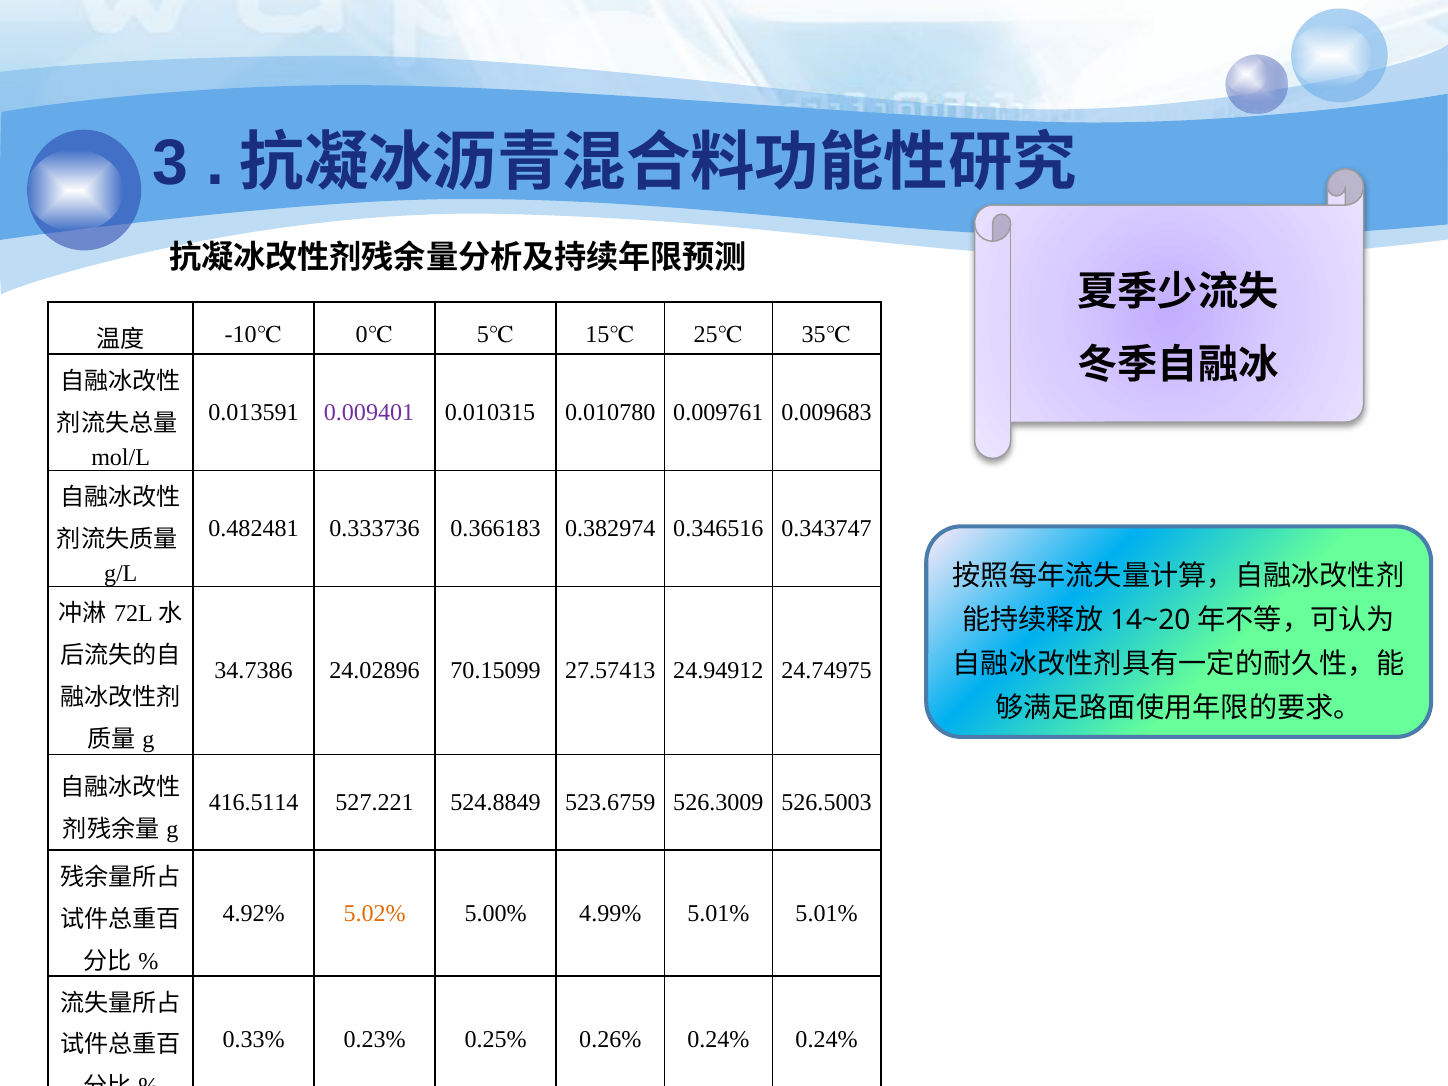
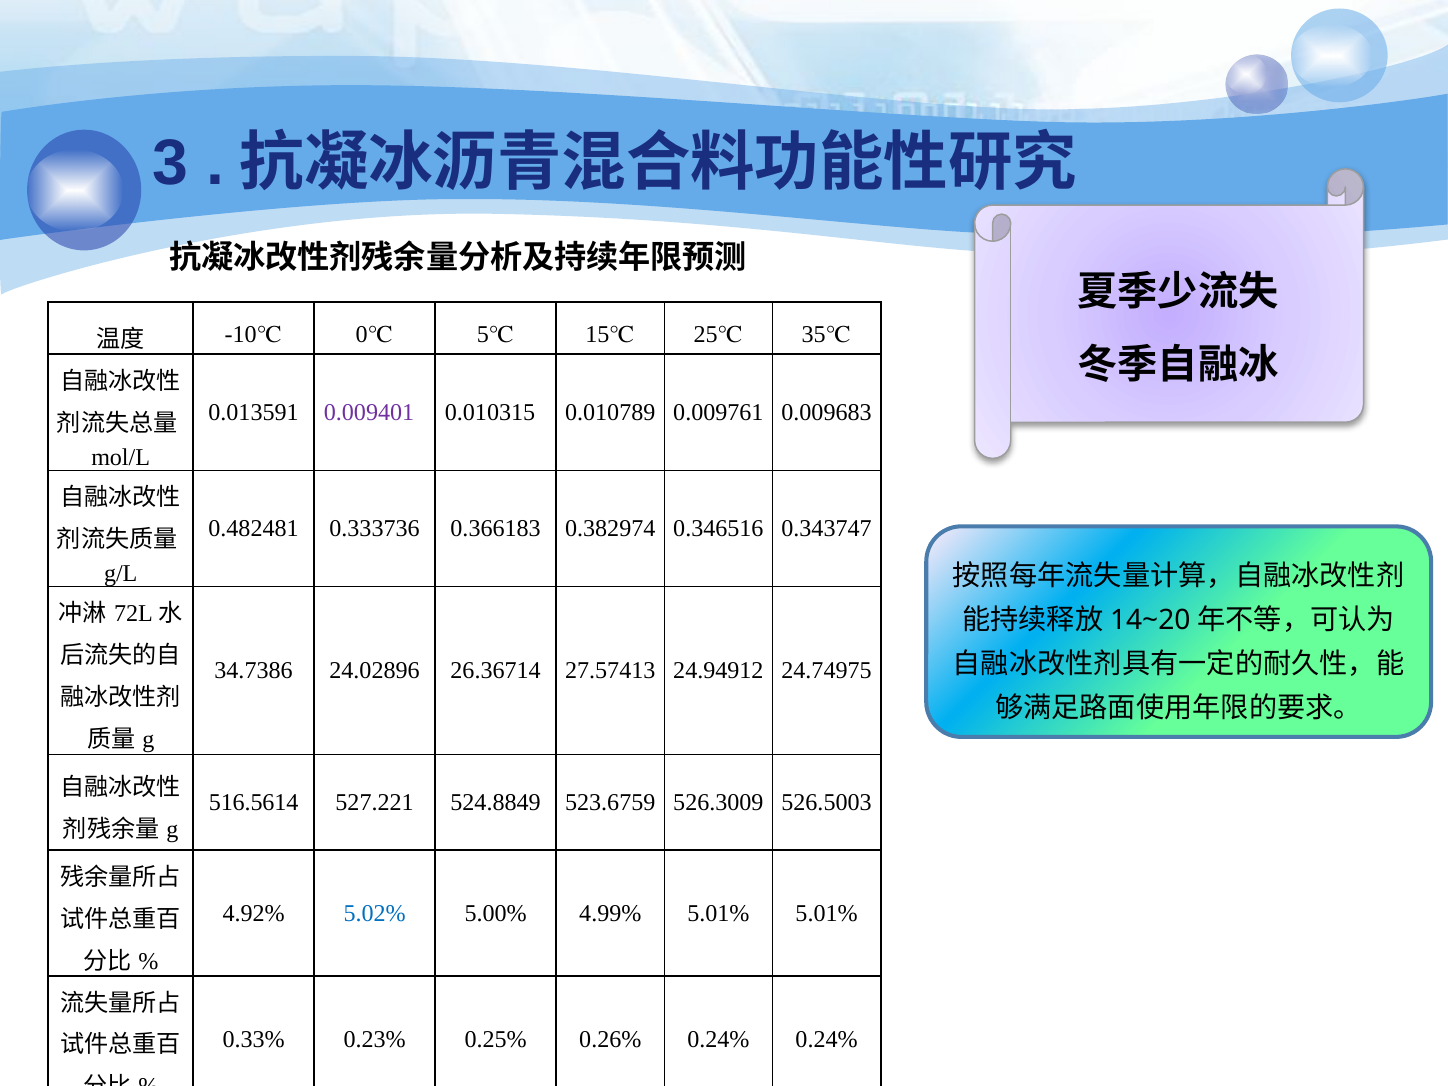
0.010780: 0.010780 -> 0.010789
70.15099: 70.15099 -> 26.36714
416.5114: 416.5114 -> 516.5614
5.02% colour: orange -> blue
